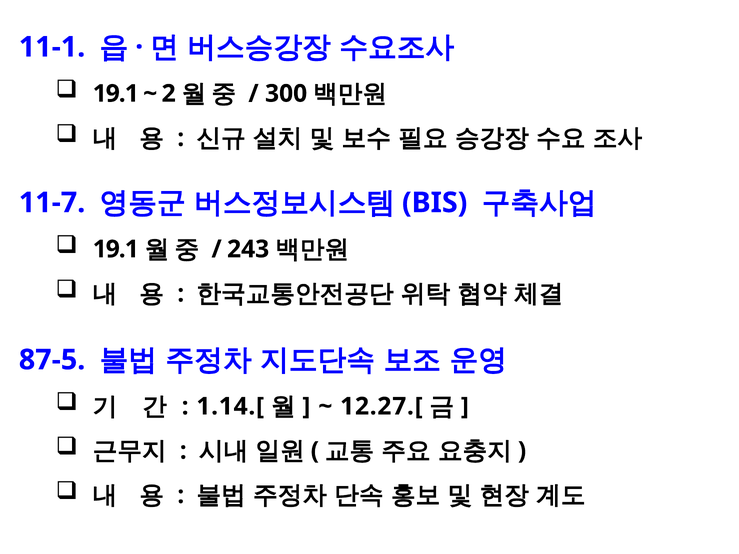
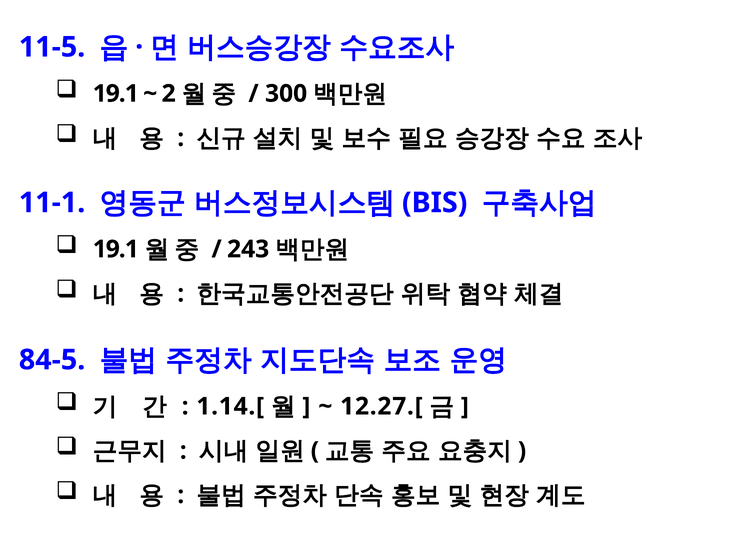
11-1: 11-1 -> 11-5
11-7: 11-7 -> 11-1
87-5: 87-5 -> 84-5
